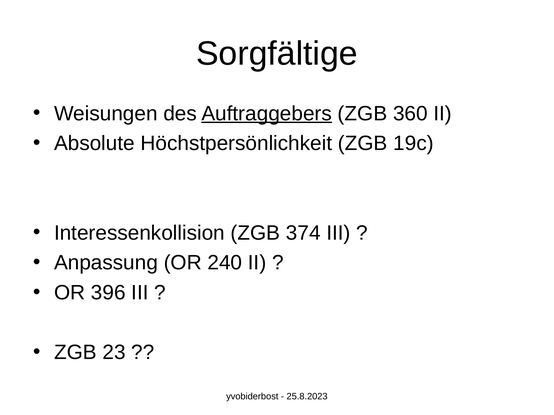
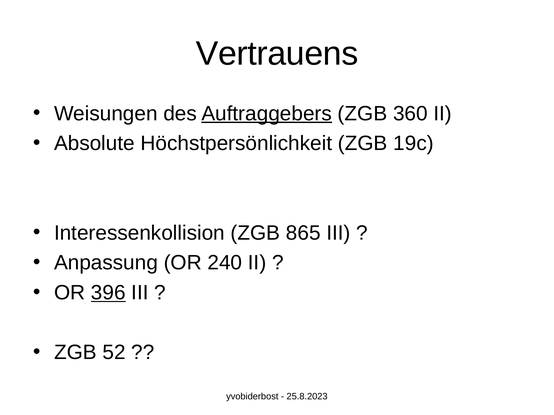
Sorgfältige: Sorgfältige -> Vertrauens
374: 374 -> 865
396 underline: none -> present
23: 23 -> 52
